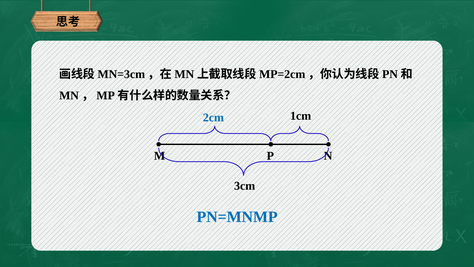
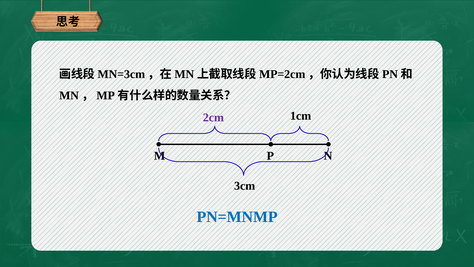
2cm colour: blue -> purple
